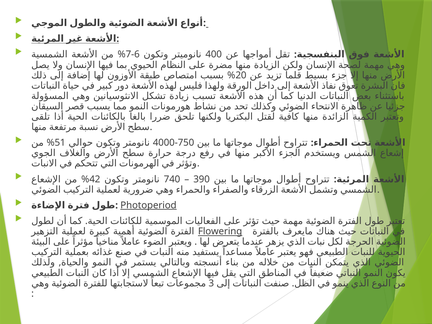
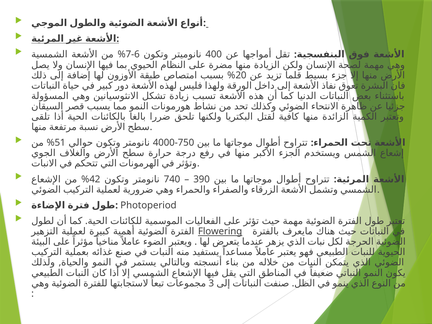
Photoperiod underline: present -> none
